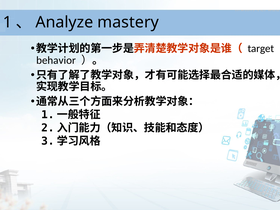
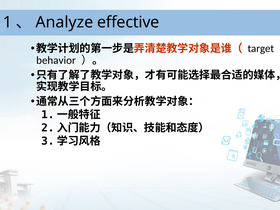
mastery: mastery -> effective
